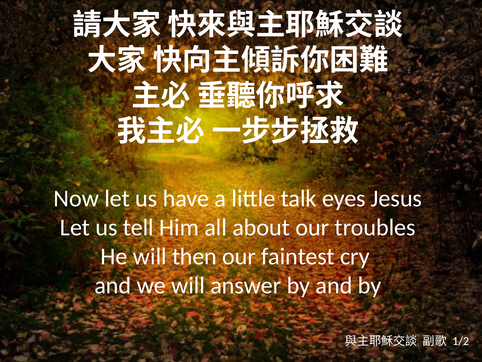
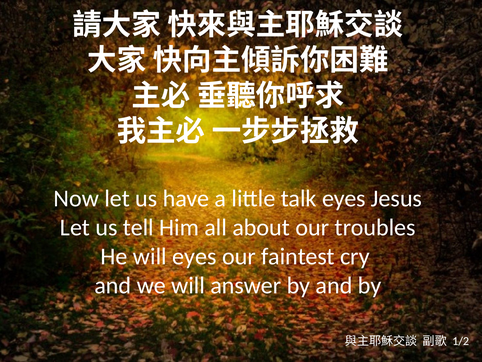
will then: then -> eyes
